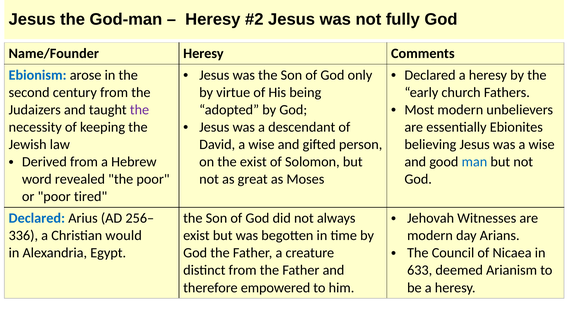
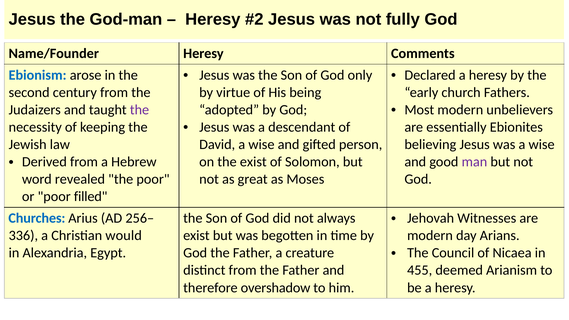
man colour: blue -> purple
tired: tired -> filled
Declared at (37, 218): Declared -> Churches
633: 633 -> 455
empowered: empowered -> overshadow
